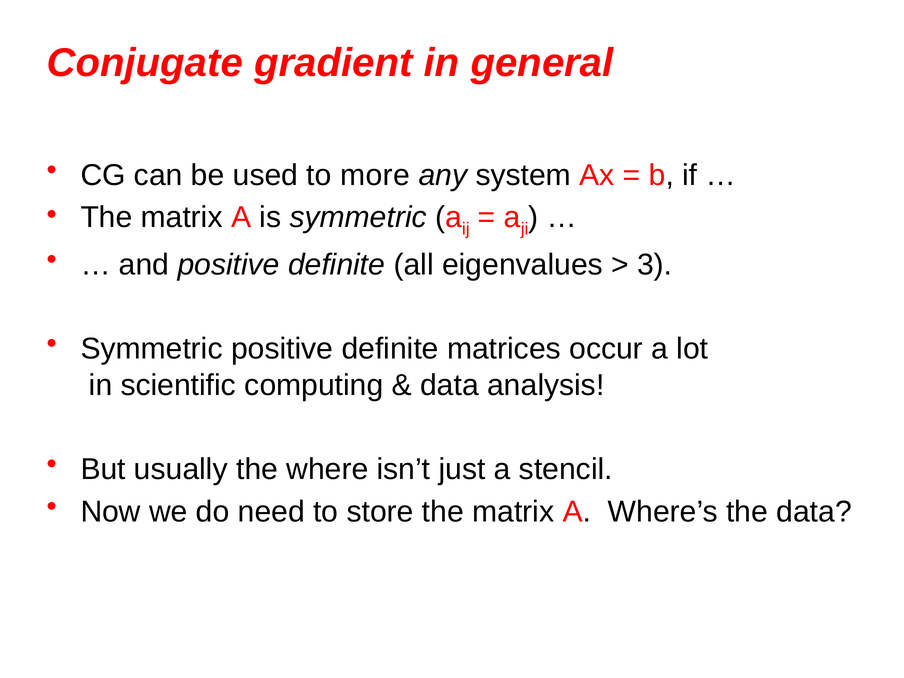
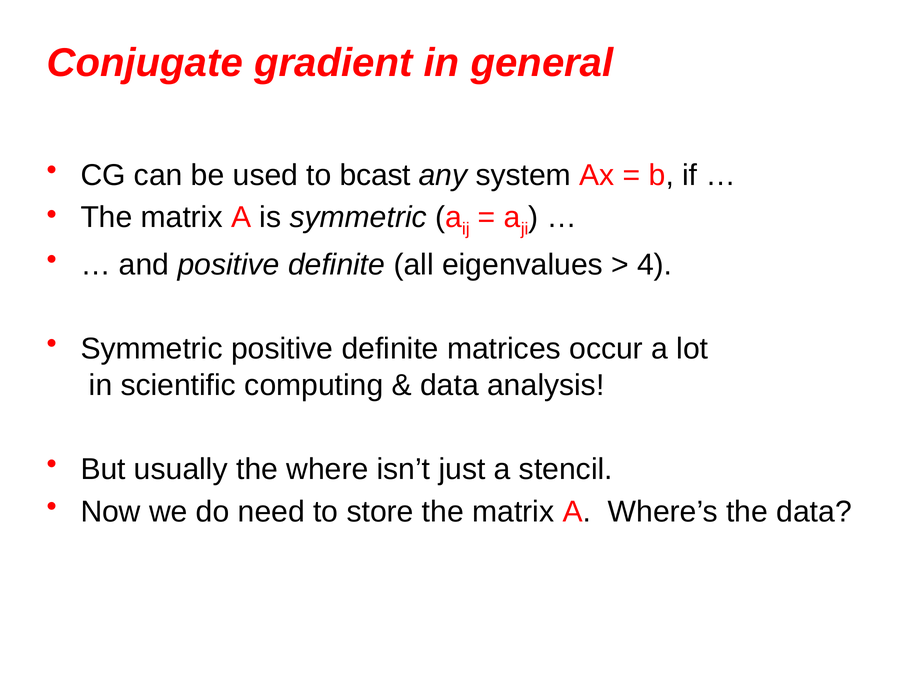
more: more -> bcast
3: 3 -> 4
